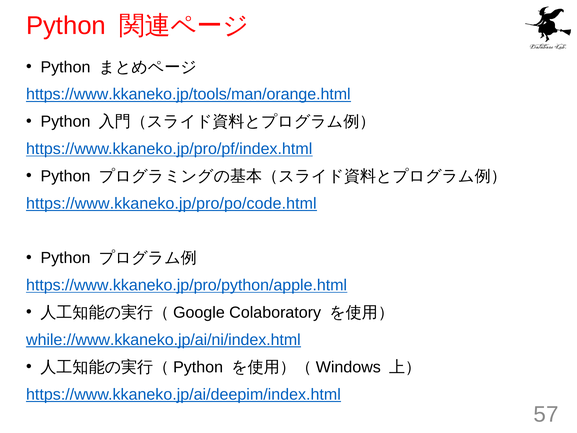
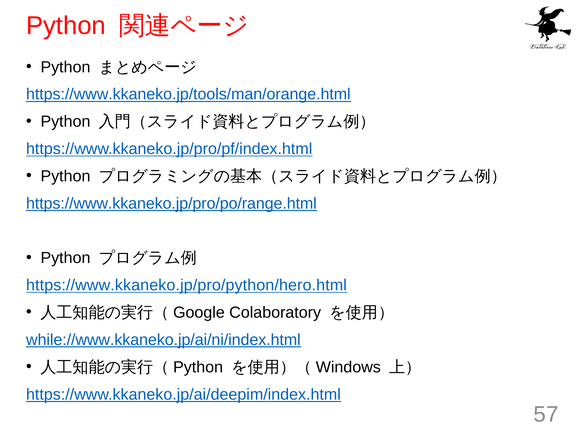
https://www.kkaneko.jp/pro/po/code.html: https://www.kkaneko.jp/pro/po/code.html -> https://www.kkaneko.jp/pro/po/range.html
https://www.kkaneko.jp/pro/python/apple.html: https://www.kkaneko.jp/pro/python/apple.html -> https://www.kkaneko.jp/pro/python/hero.html
